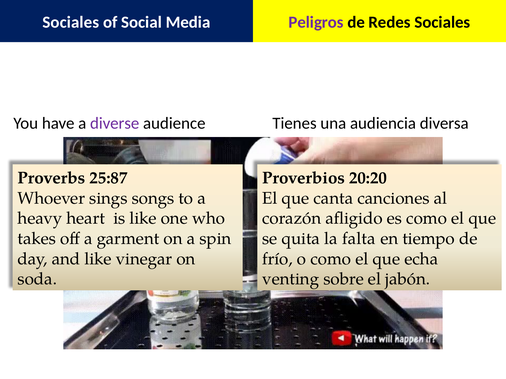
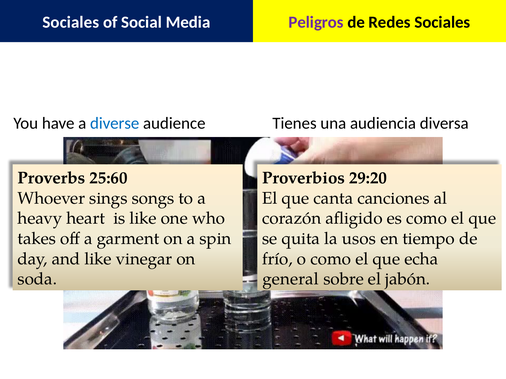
diverse colour: purple -> blue
25:87: 25:87 -> 25:60
20:20: 20:20 -> 29:20
falta: falta -> usos
venting: venting -> general
